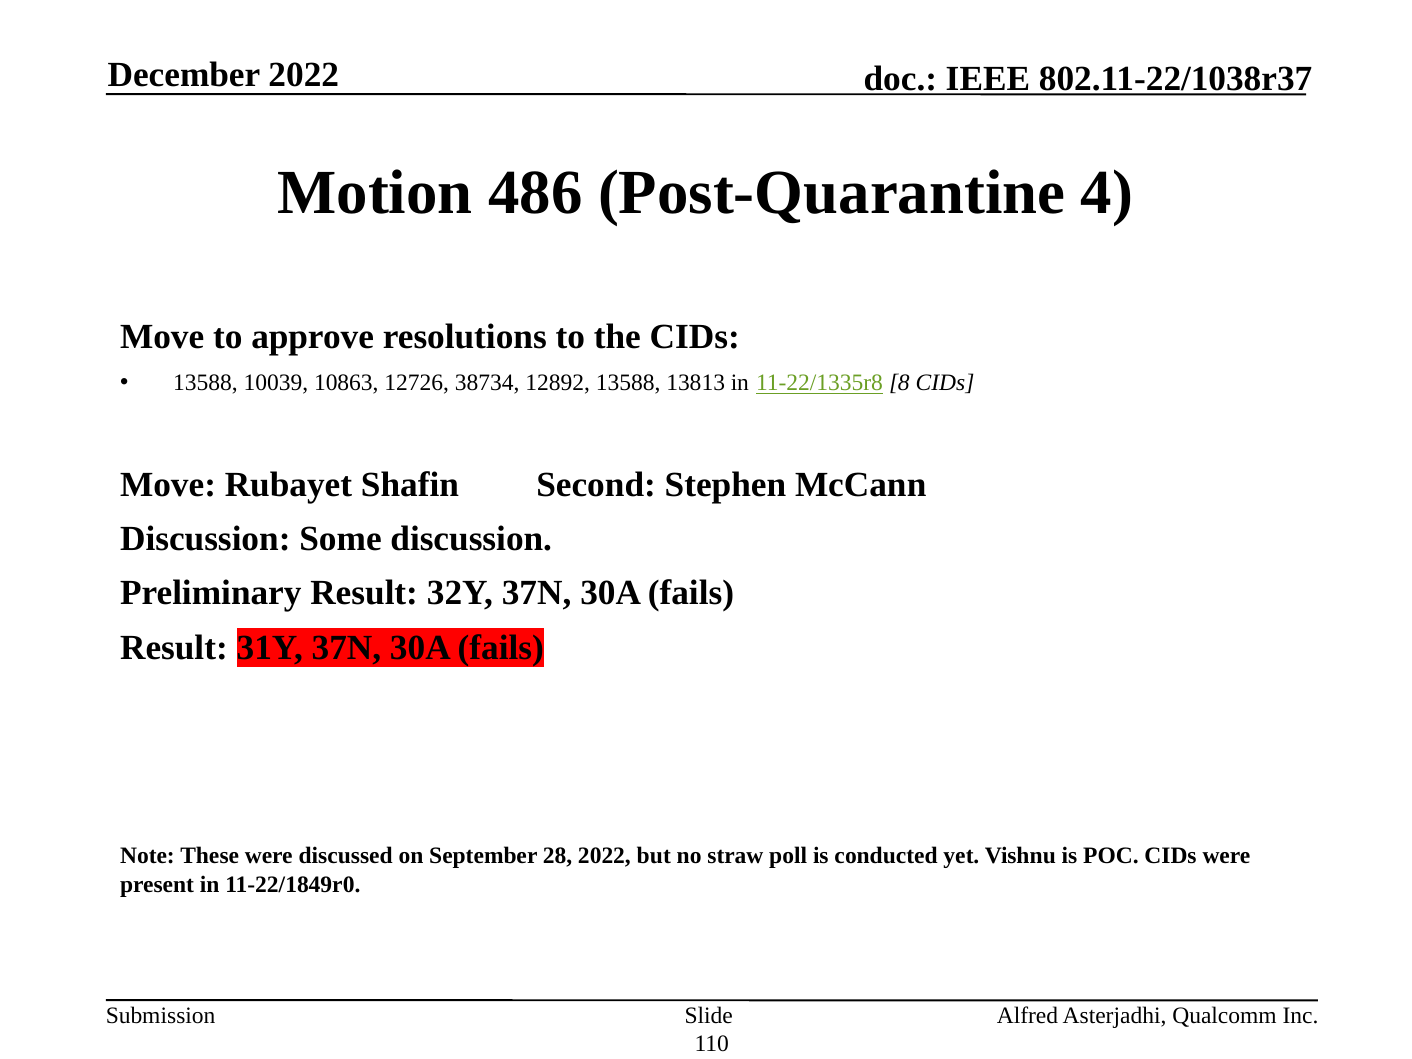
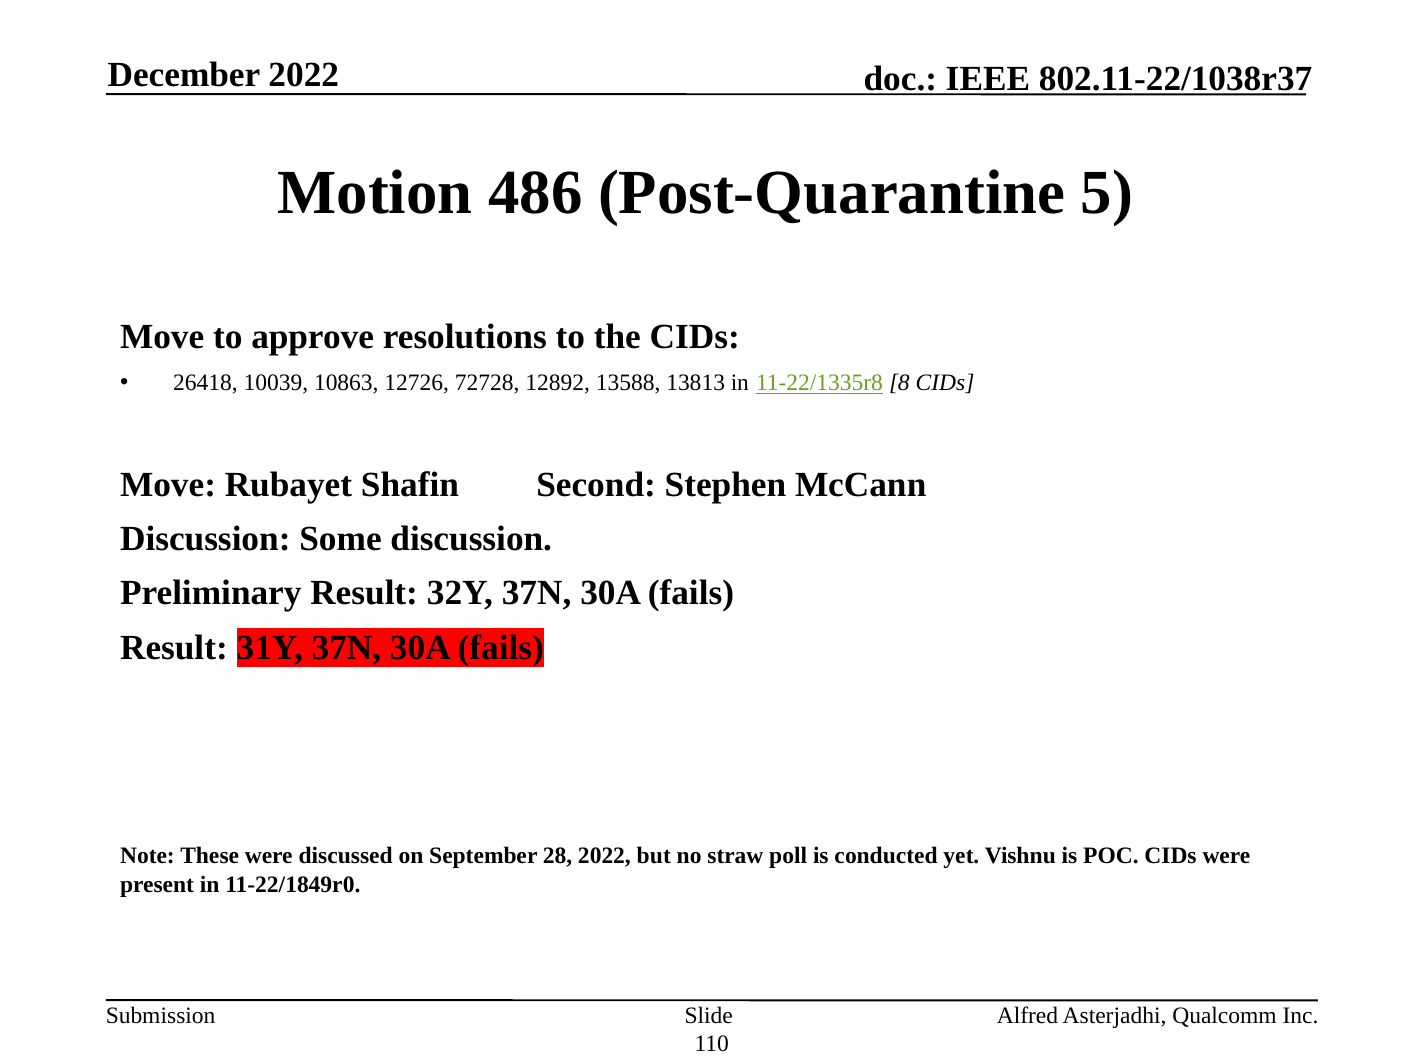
4: 4 -> 5
13588 at (205, 383): 13588 -> 26418
38734: 38734 -> 72728
